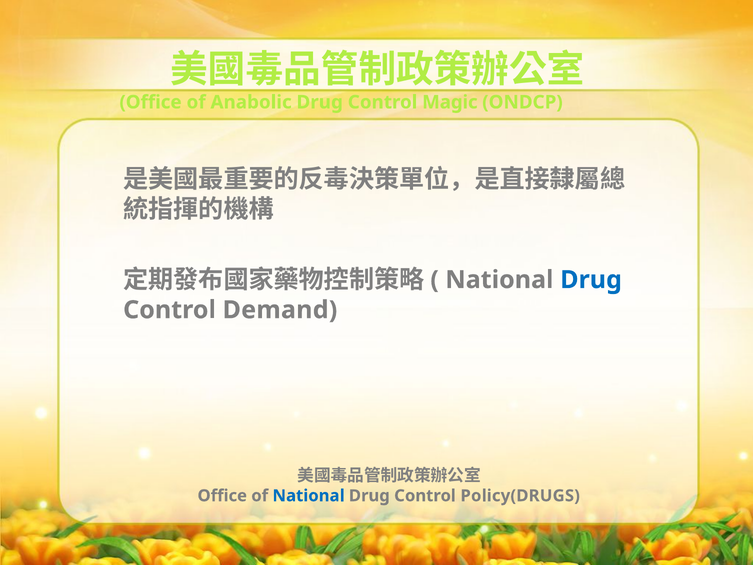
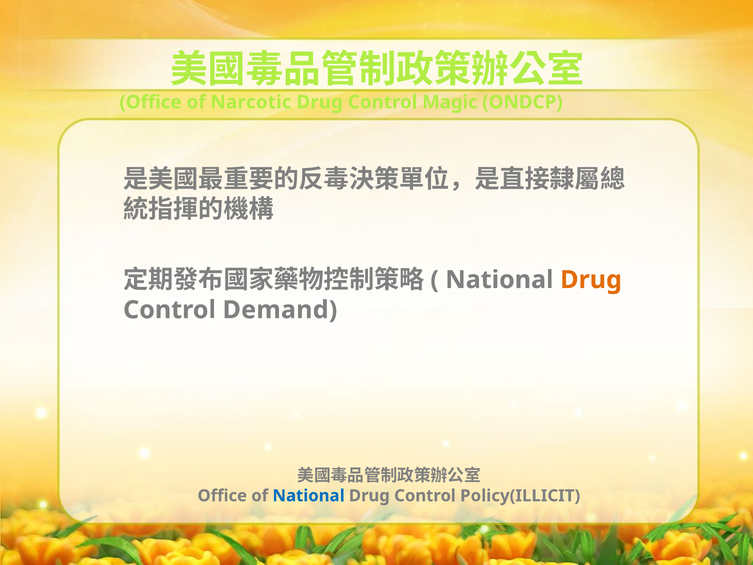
Anabolic: Anabolic -> Narcotic
Drug at (591, 280) colour: blue -> orange
Policy(DRUGS: Policy(DRUGS -> Policy(ILLICIT
